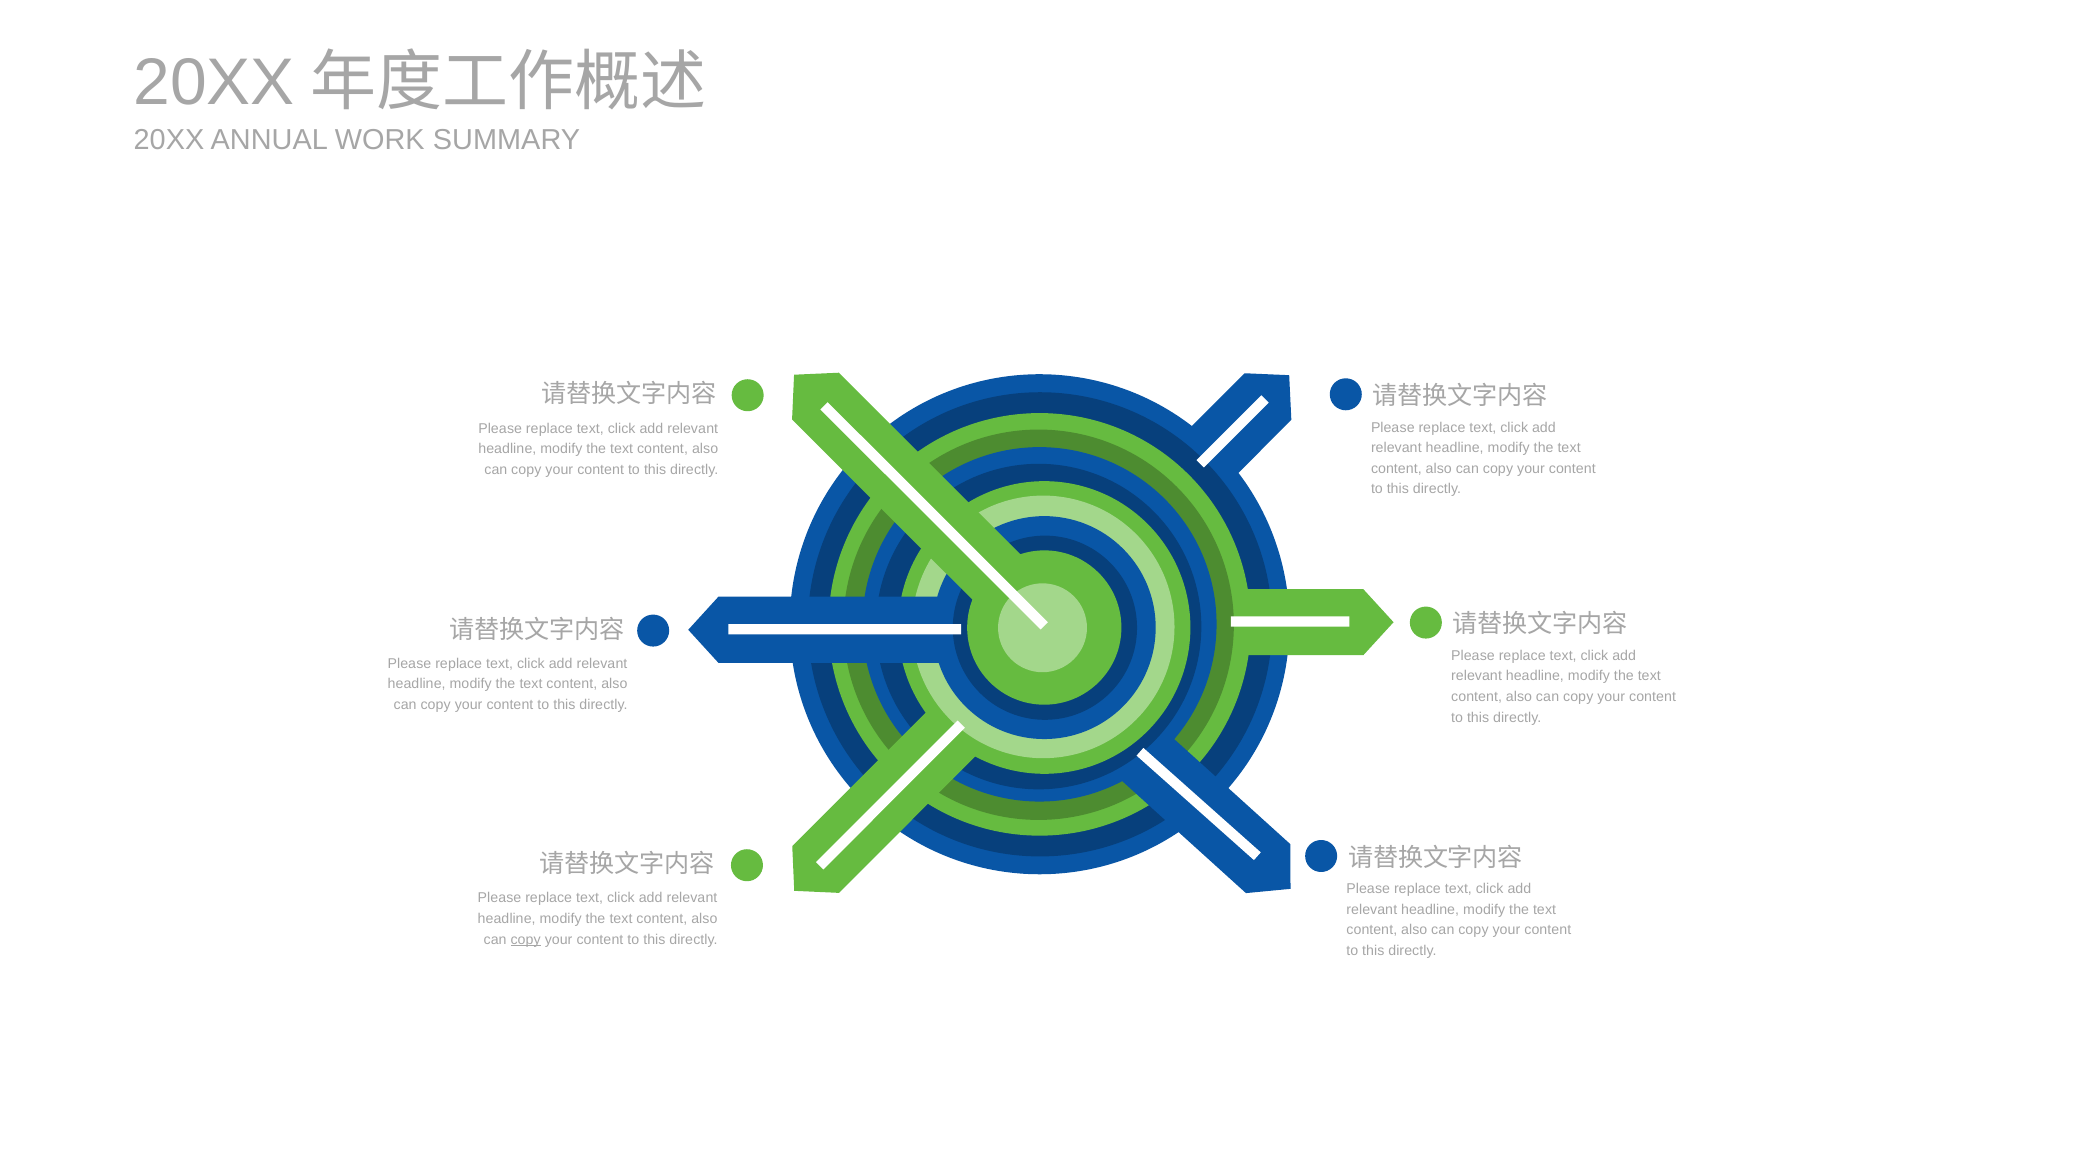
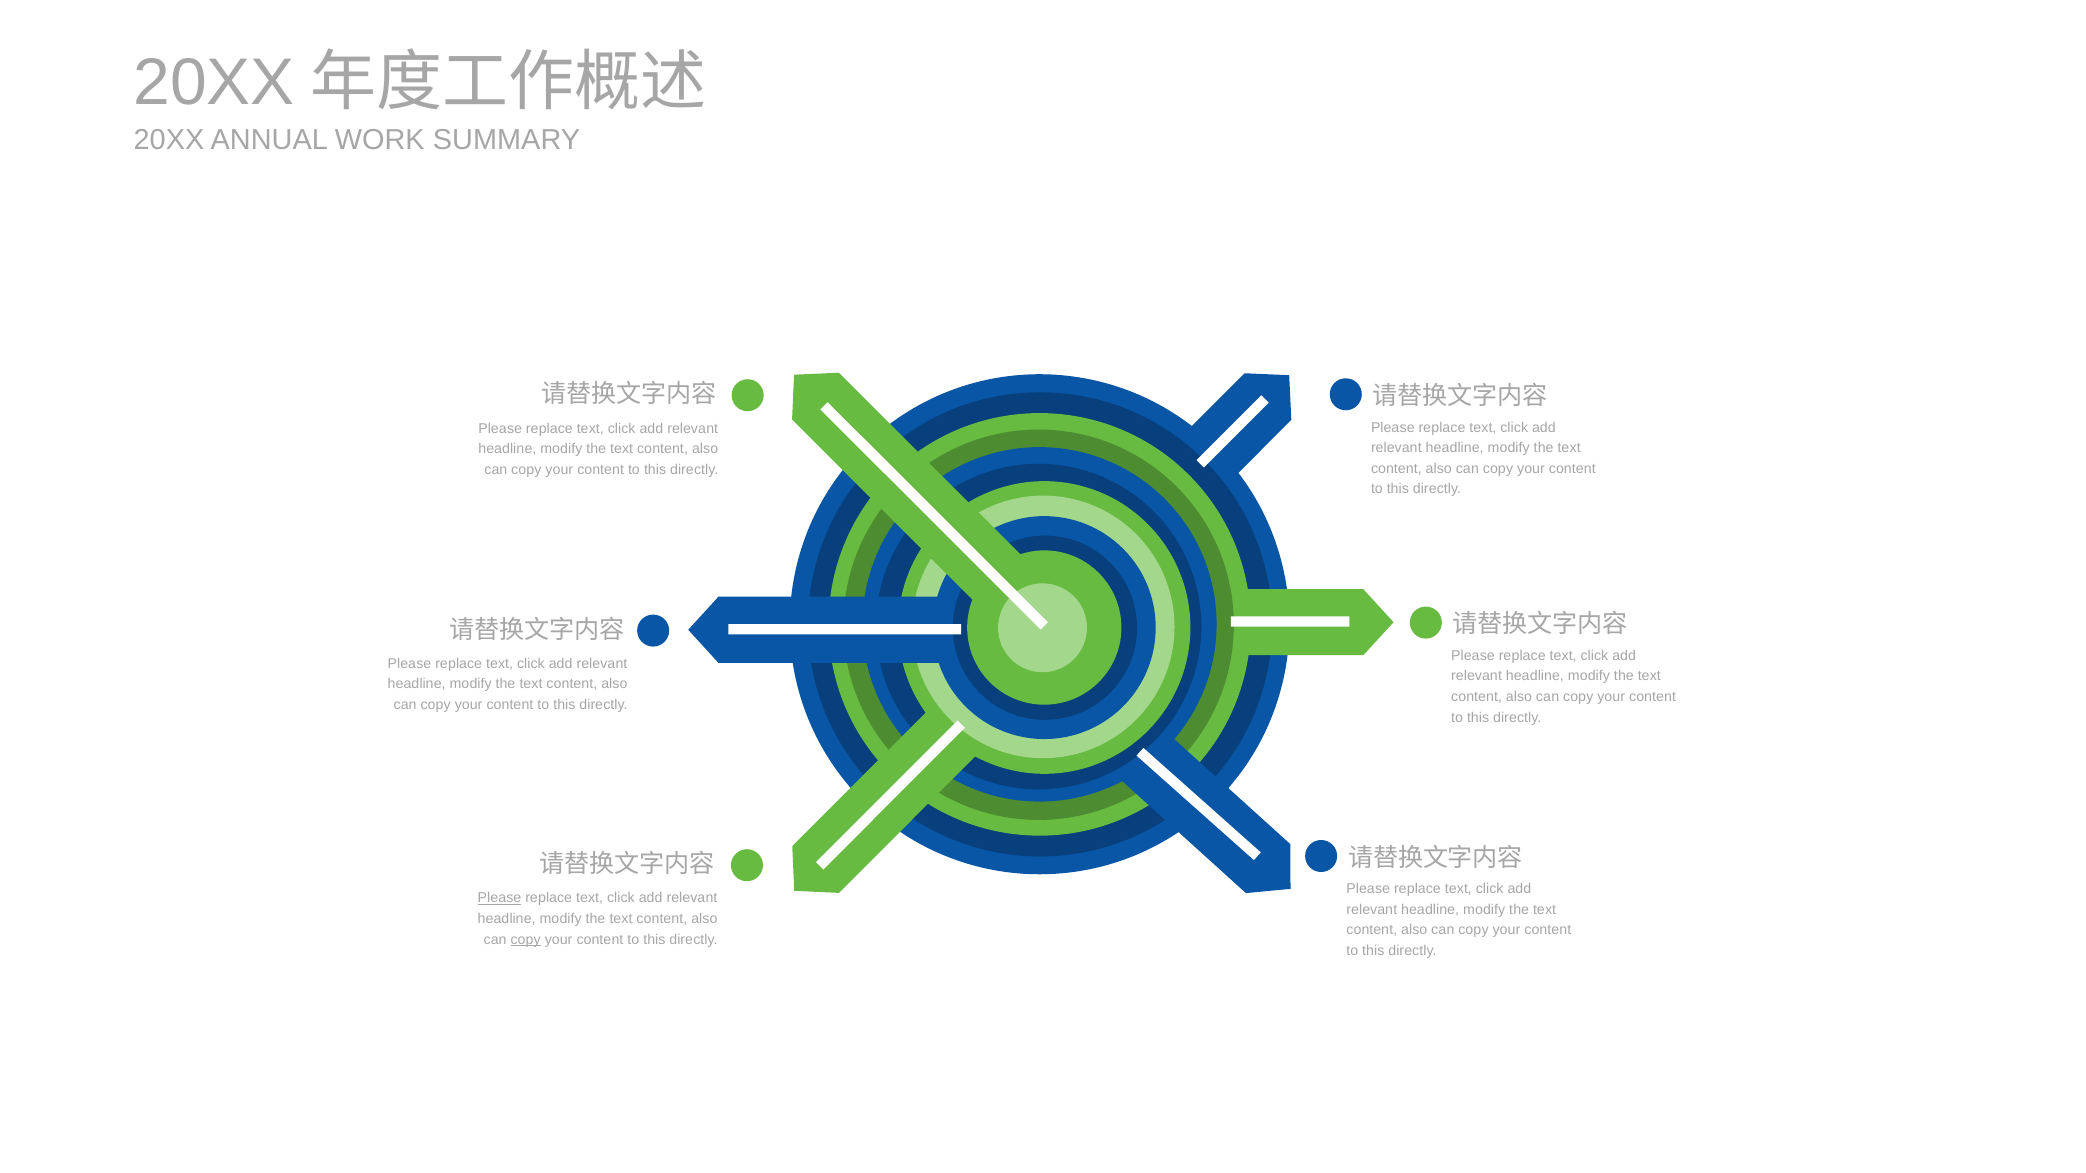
Please at (500, 899) underline: none -> present
